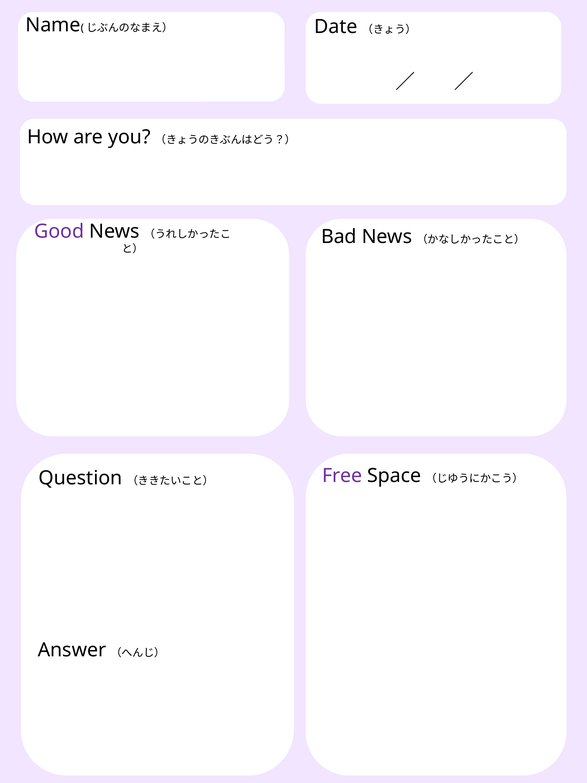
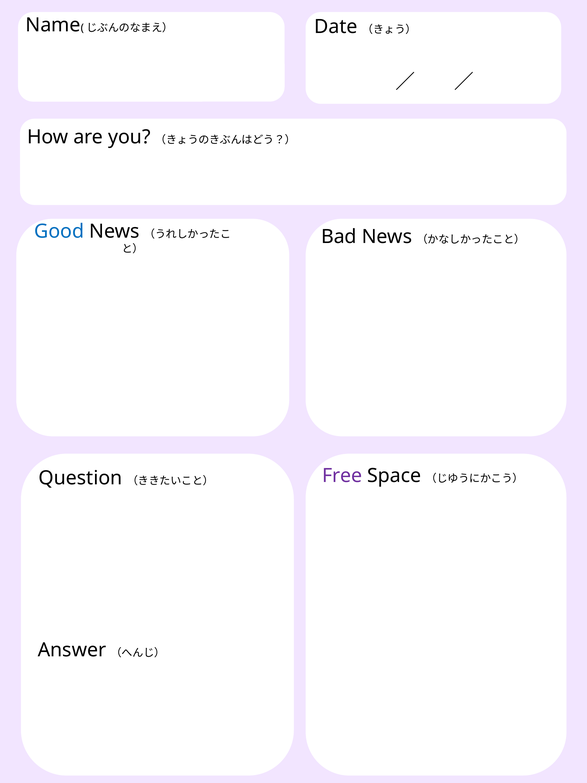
Good colour: purple -> blue
